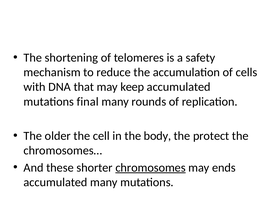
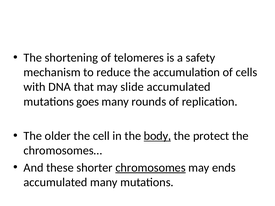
keep: keep -> slide
final: final -> goes
body underline: none -> present
